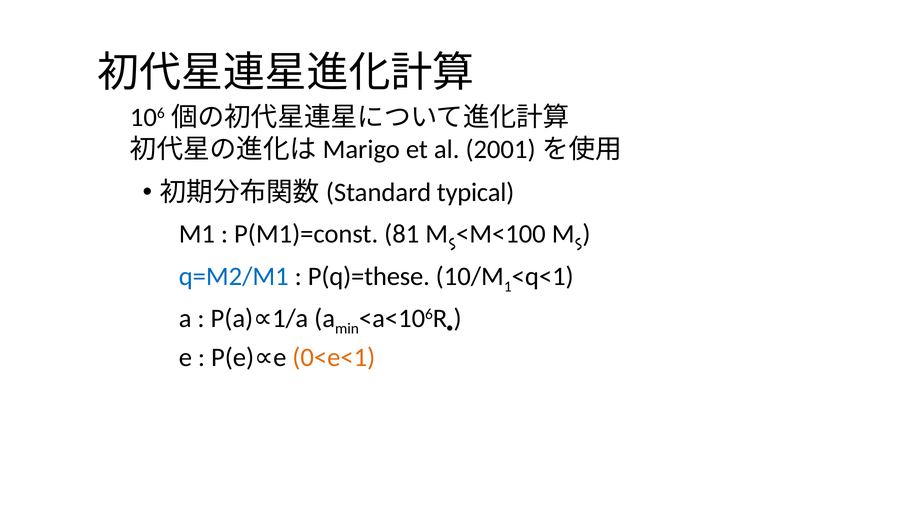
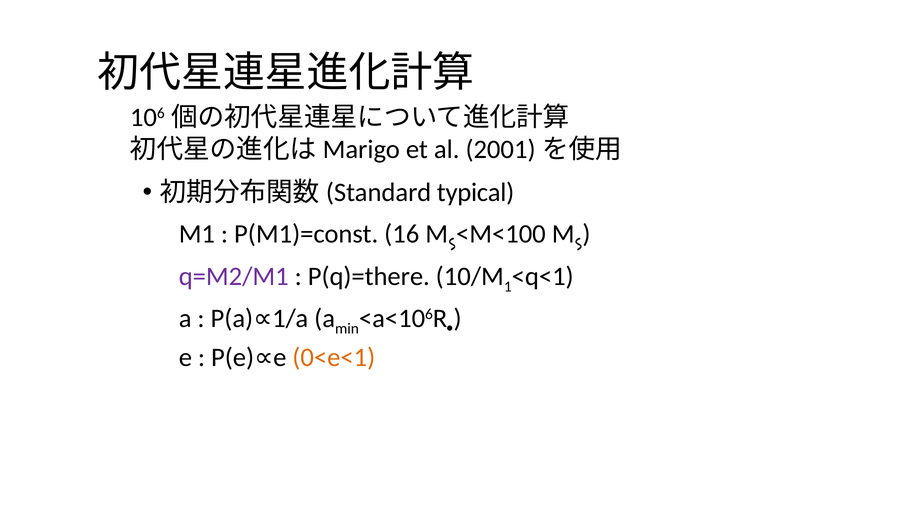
81: 81 -> 16
q=M2/M1 colour: blue -> purple
P(q)=these: P(q)=these -> P(q)=there
